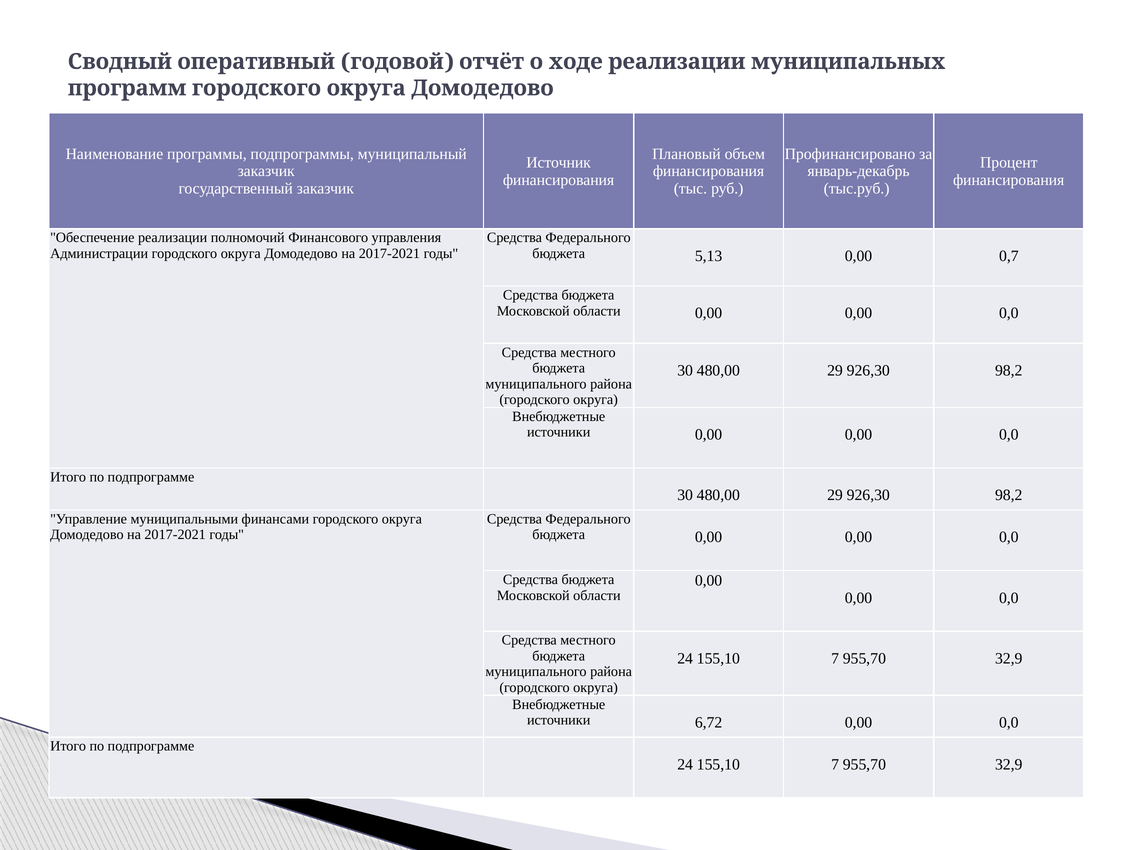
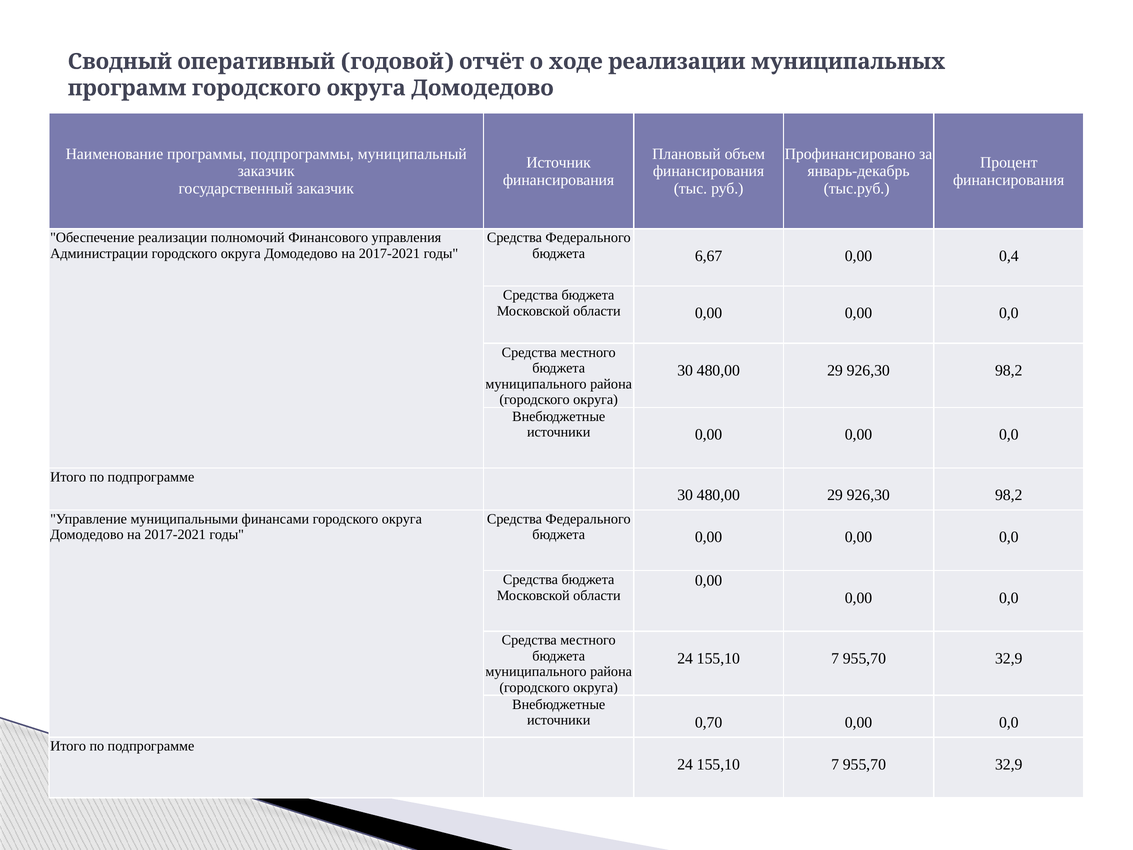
5,13: 5,13 -> 6,67
0,7: 0,7 -> 0,4
6,72: 6,72 -> 0,70
